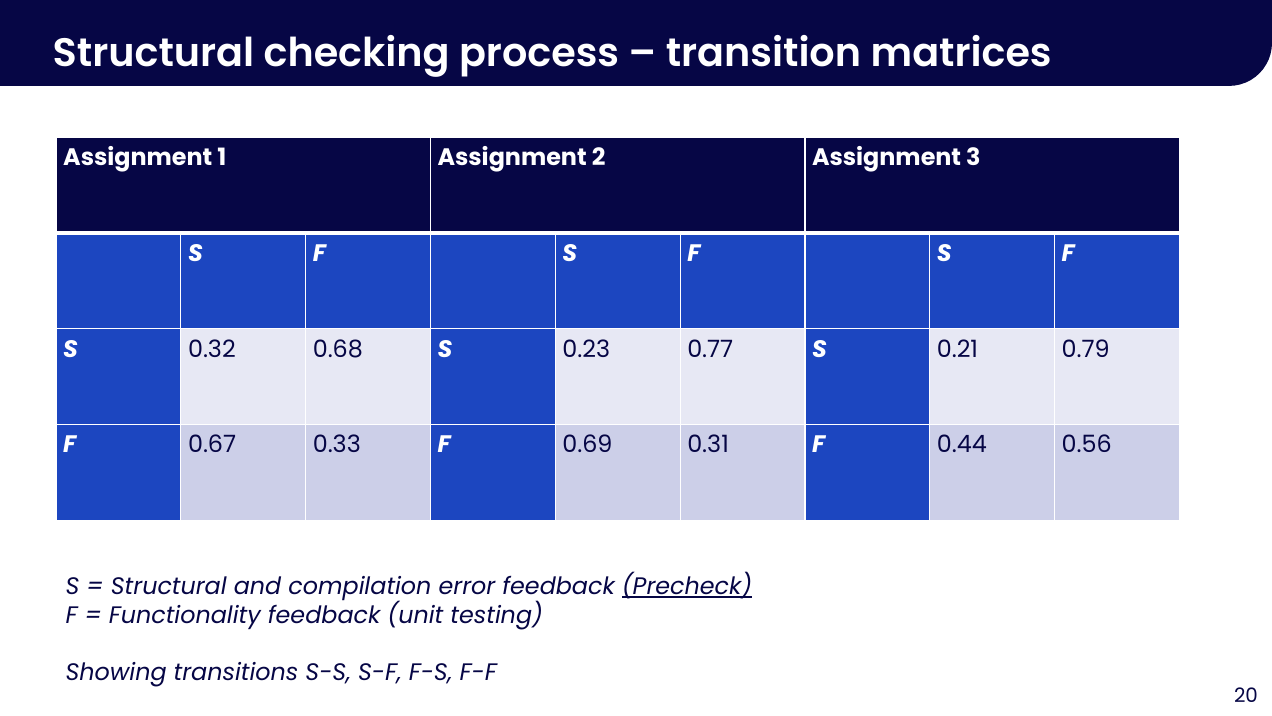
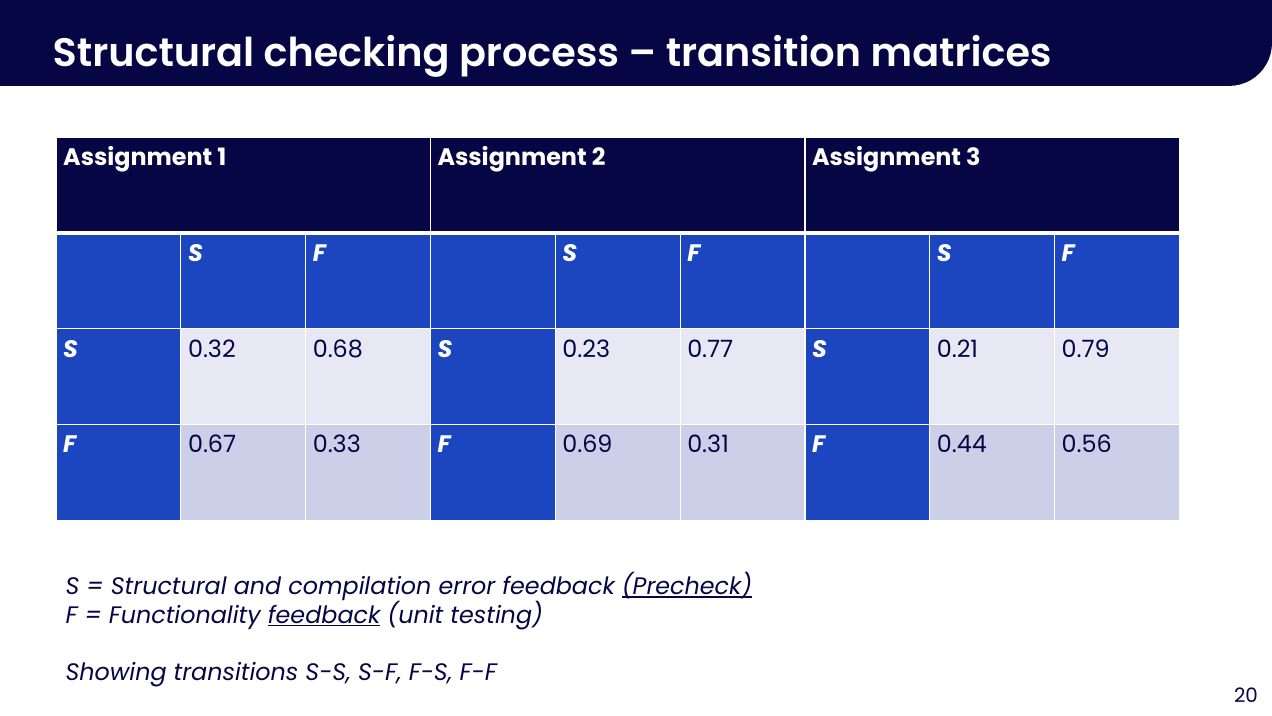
feedback at (324, 615) underline: none -> present
